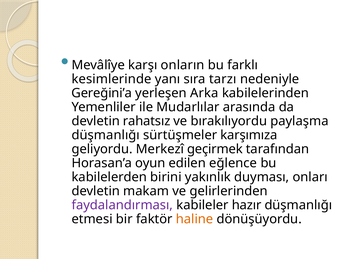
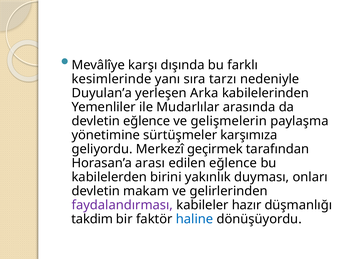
onların: onların -> dışında
Gereğini’a: Gereğini’a -> Duyulan’a
devletin rahatsız: rahatsız -> eğlence
bırakılıyordu: bırakılıyordu -> gelişmelerin
düşmanlığı at (106, 135): düşmanlığı -> yönetimine
oyun: oyun -> arası
etmesi: etmesi -> takdim
haline colour: orange -> blue
